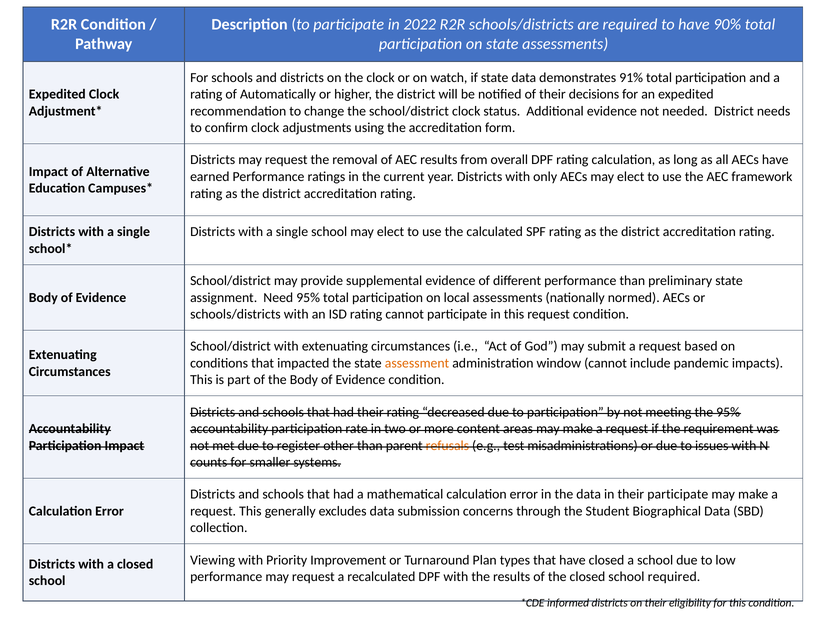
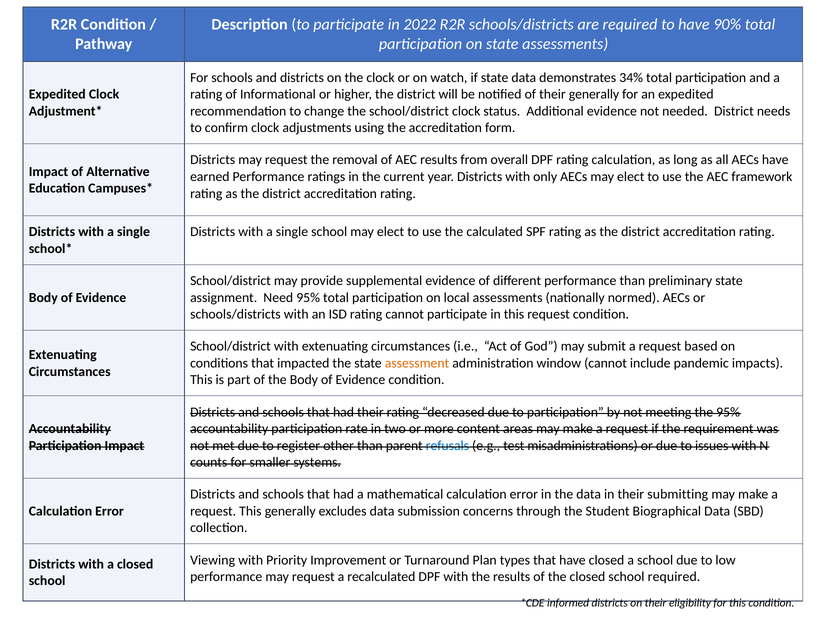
91%: 91% -> 34%
Automatically: Automatically -> Informational
their decisions: decisions -> generally
refusals colour: orange -> blue
their participate: participate -> submitting
